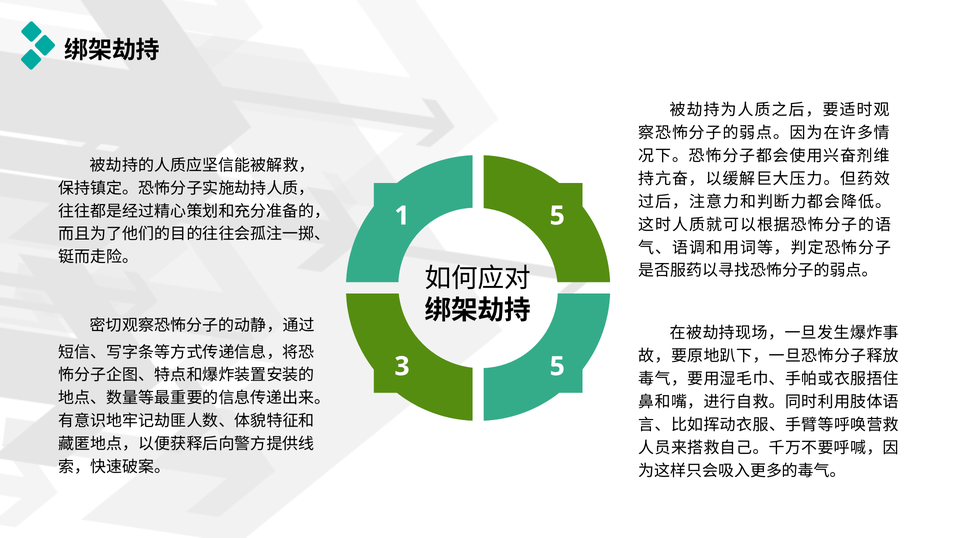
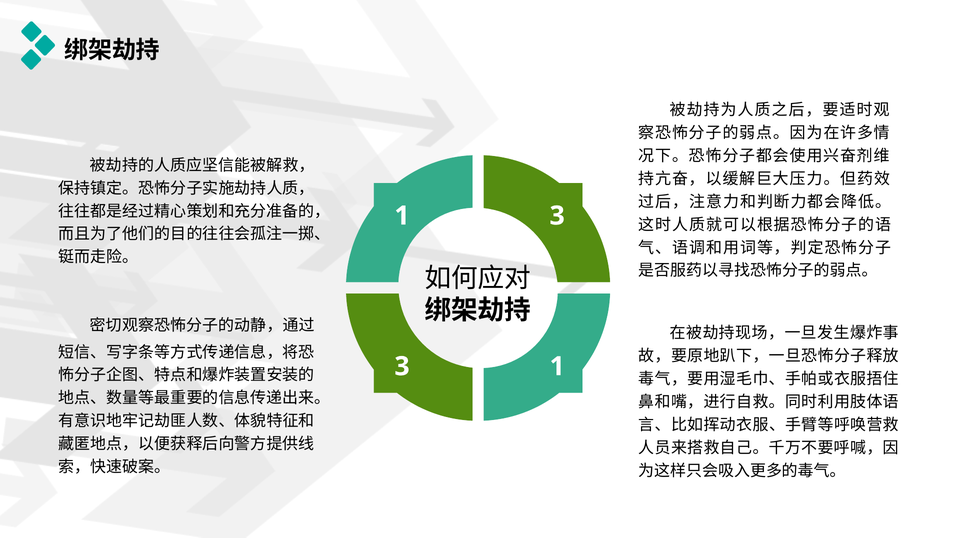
1 5: 5 -> 3
3 5: 5 -> 1
